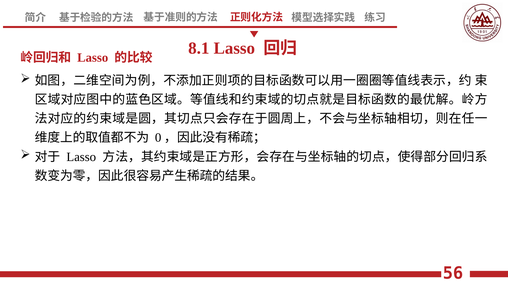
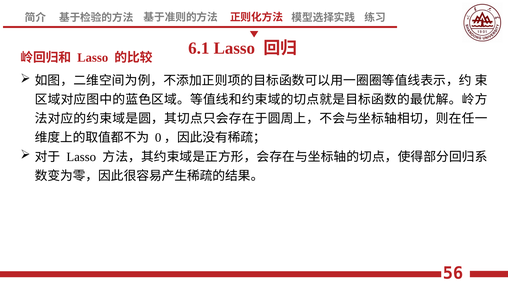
8.1: 8.1 -> 6.1
